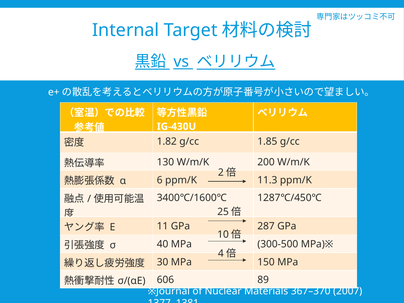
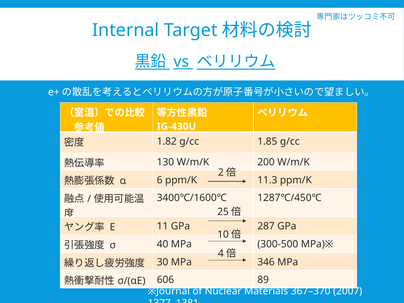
150: 150 -> 346
